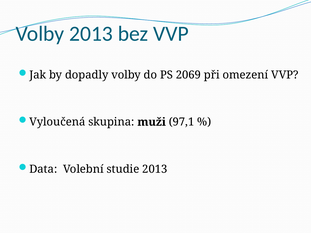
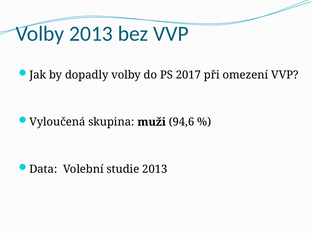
2069: 2069 -> 2017
97,1: 97,1 -> 94,6
